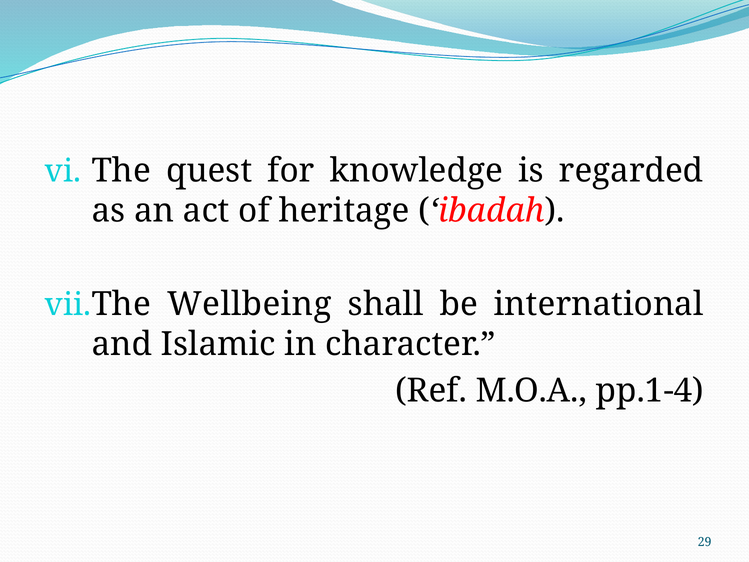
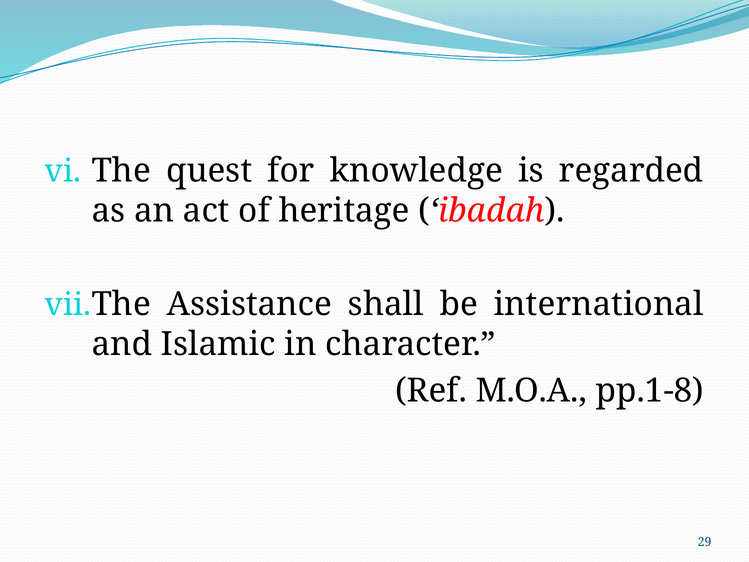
Wellbeing: Wellbeing -> Assistance
pp.1-4: pp.1-4 -> pp.1-8
